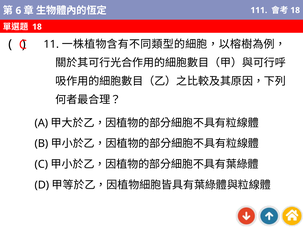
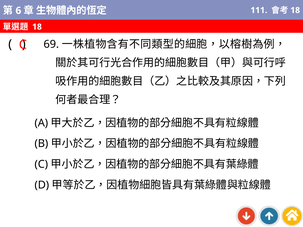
11: 11 -> 69
